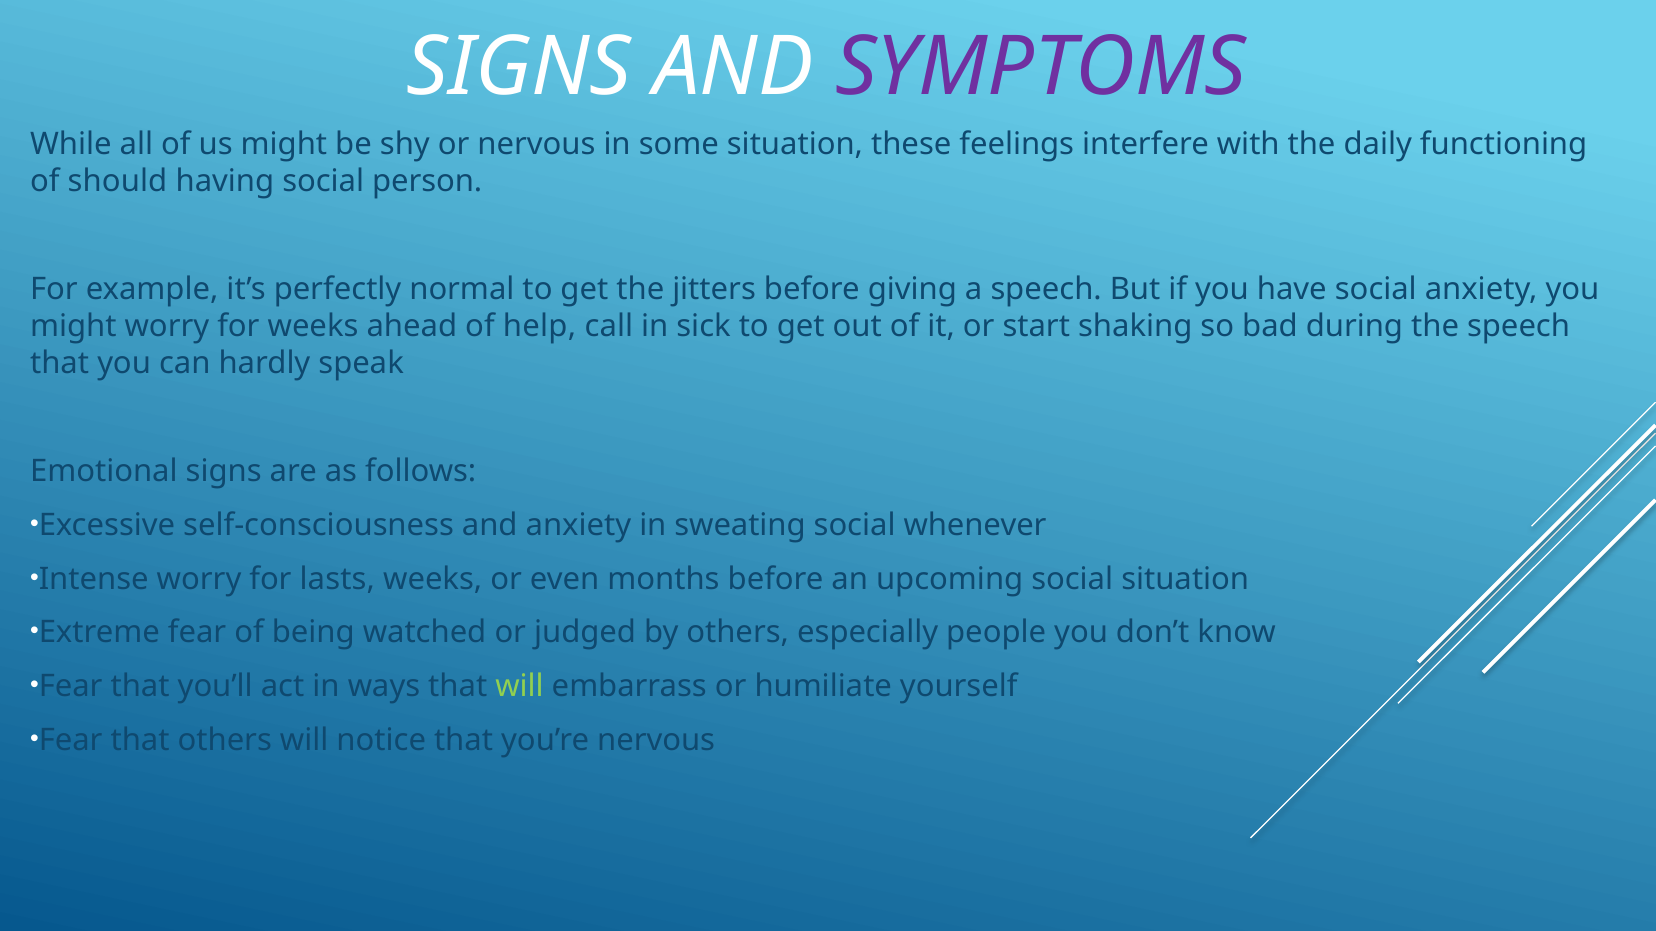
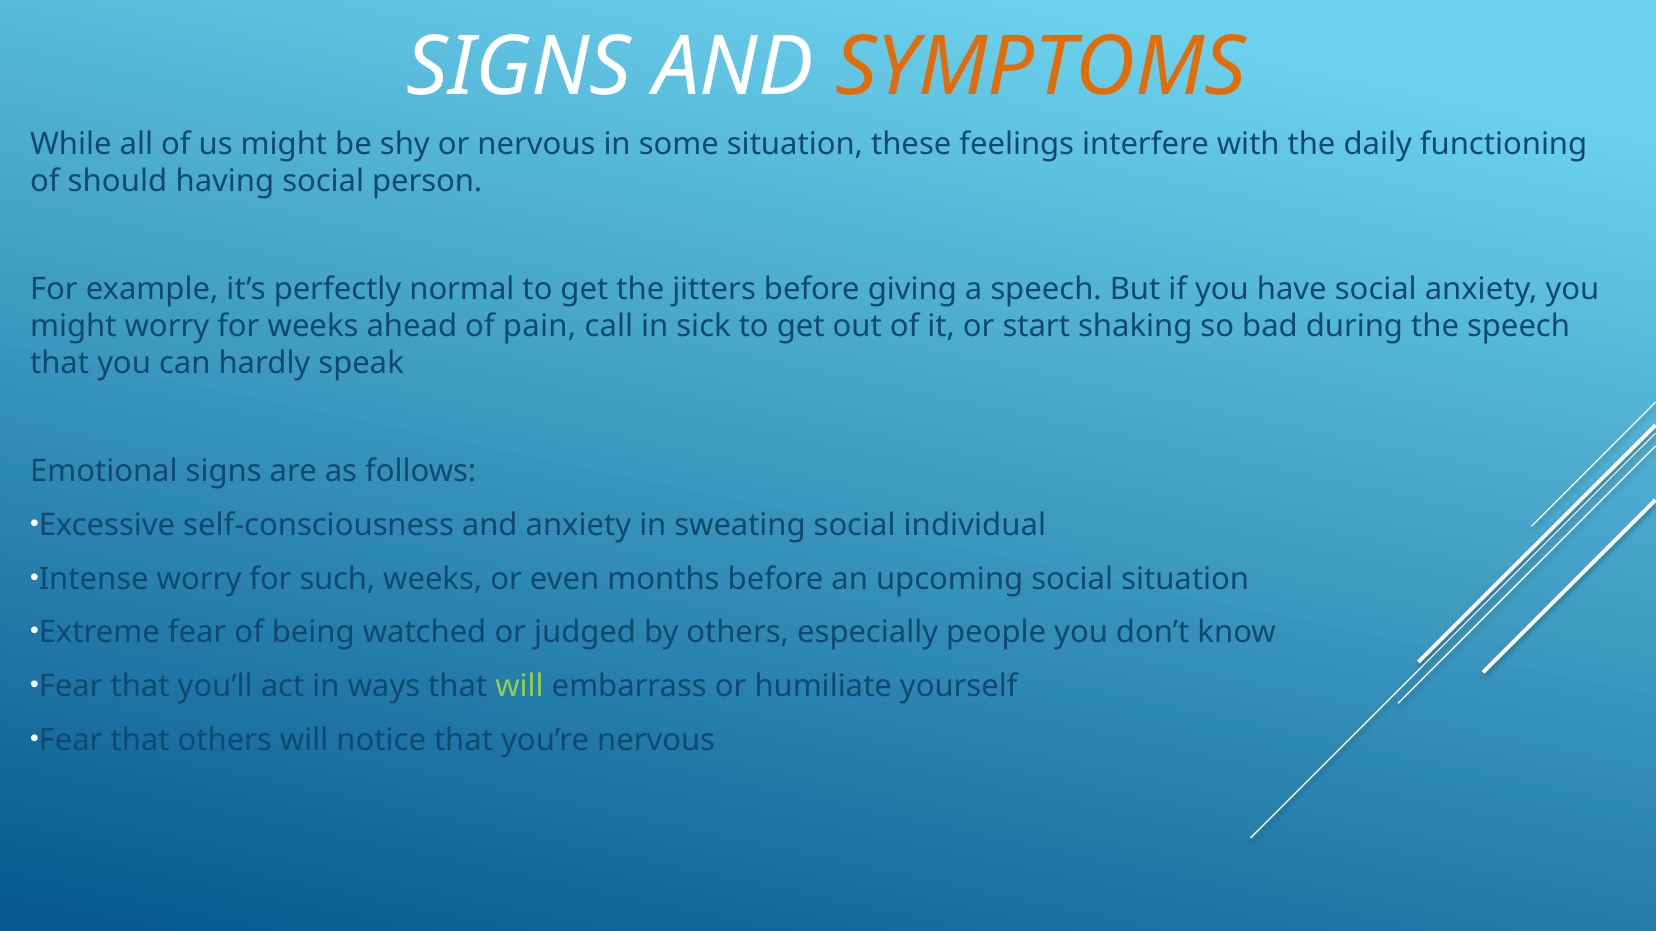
SYMPTOMS colour: purple -> orange
help: help -> pain
whenever: whenever -> individual
lasts: lasts -> such
